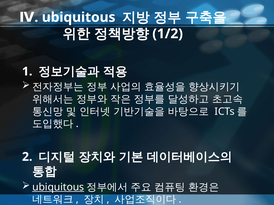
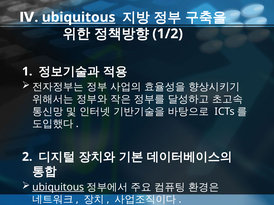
ubiquitous at (79, 17) underline: none -> present
